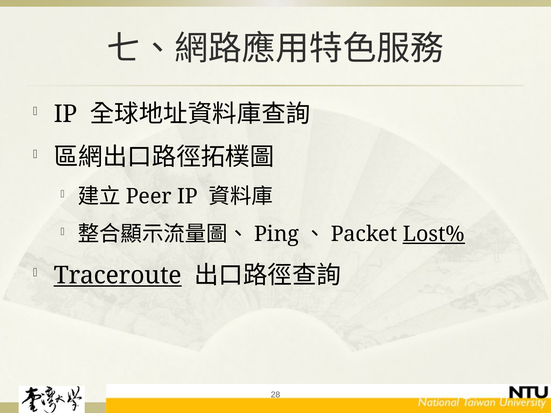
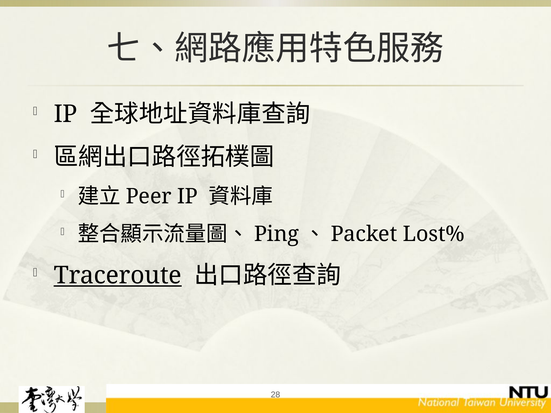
Lost% underline: present -> none
